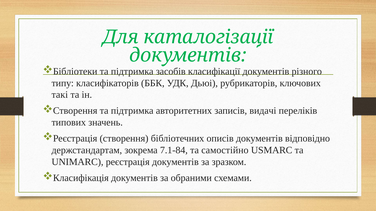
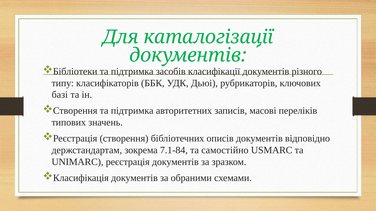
такі: такі -> базі
видачі: видачі -> масові
